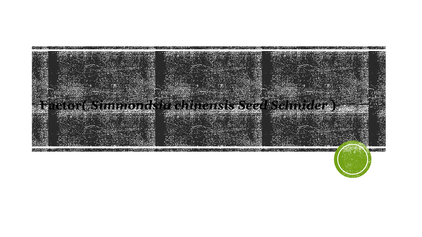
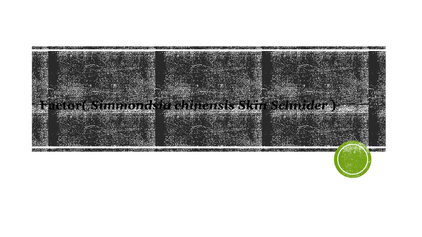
Seed: Seed -> Skin
